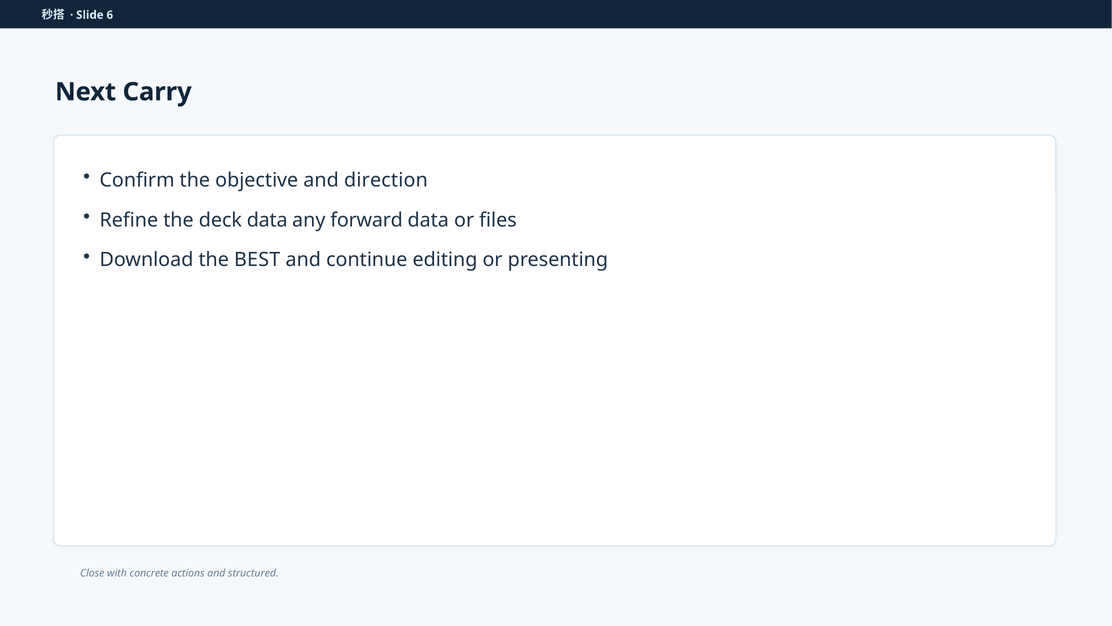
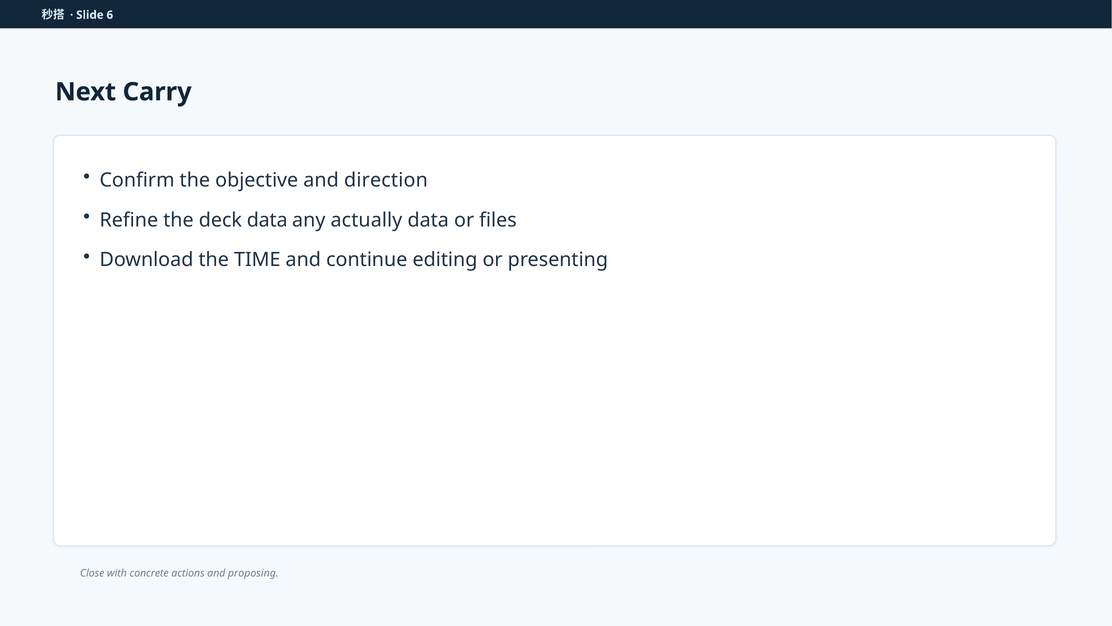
forward: forward -> actually
BEST: BEST -> TIME
structured: structured -> proposing
